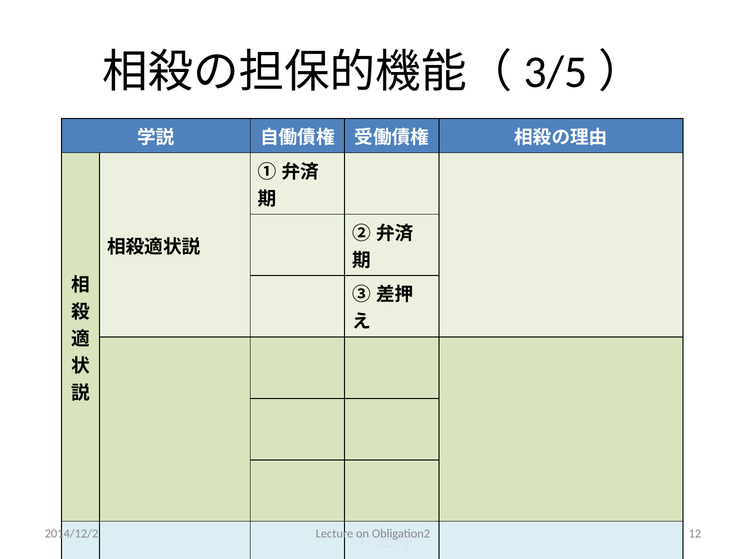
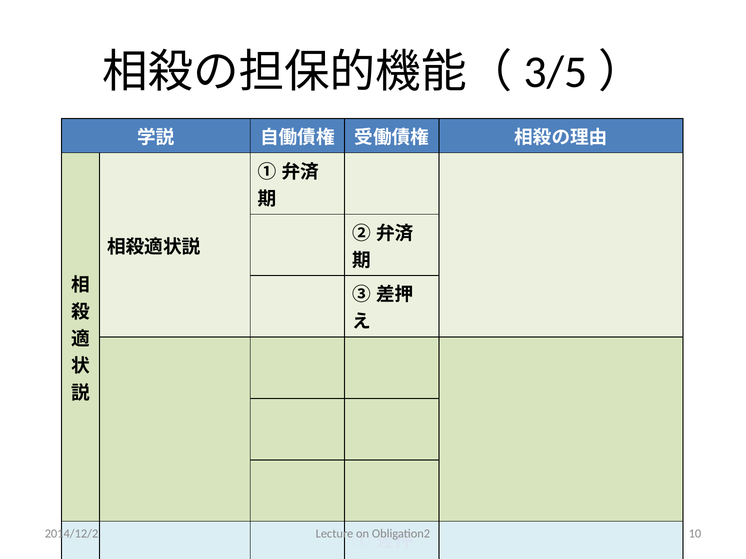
12: 12 -> 10
